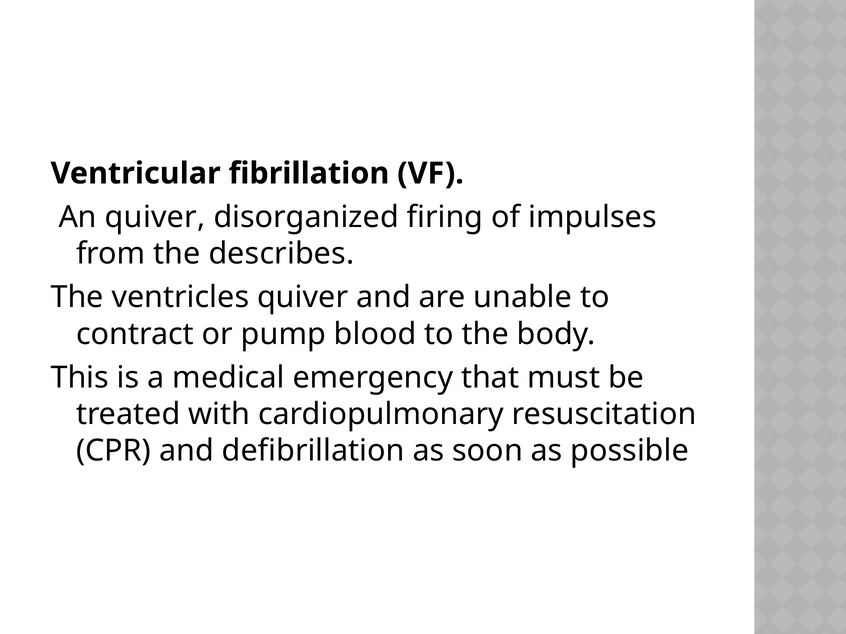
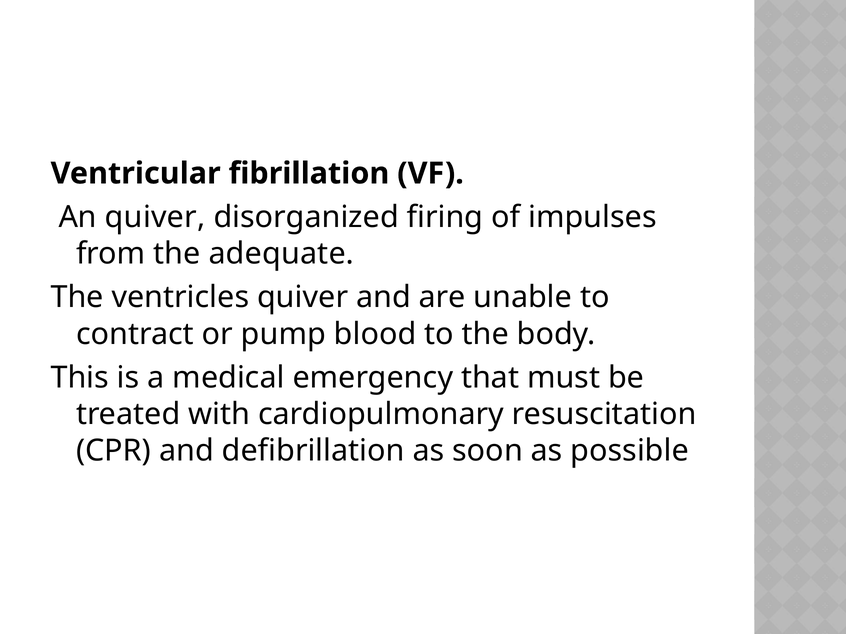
describes: describes -> adequate
